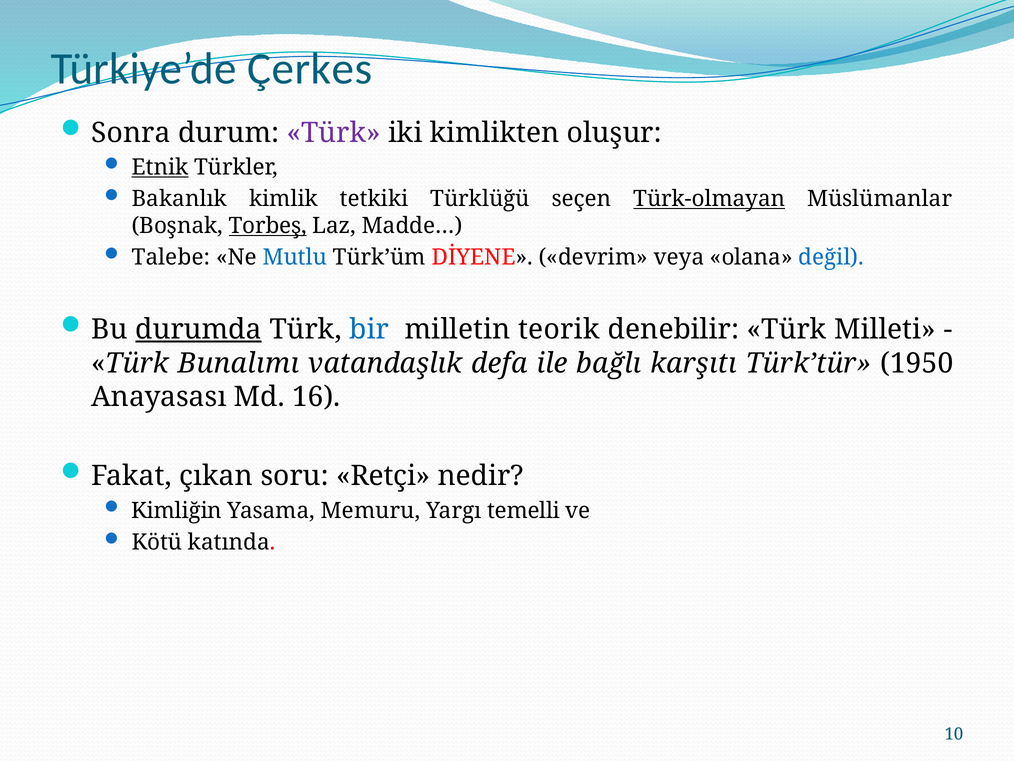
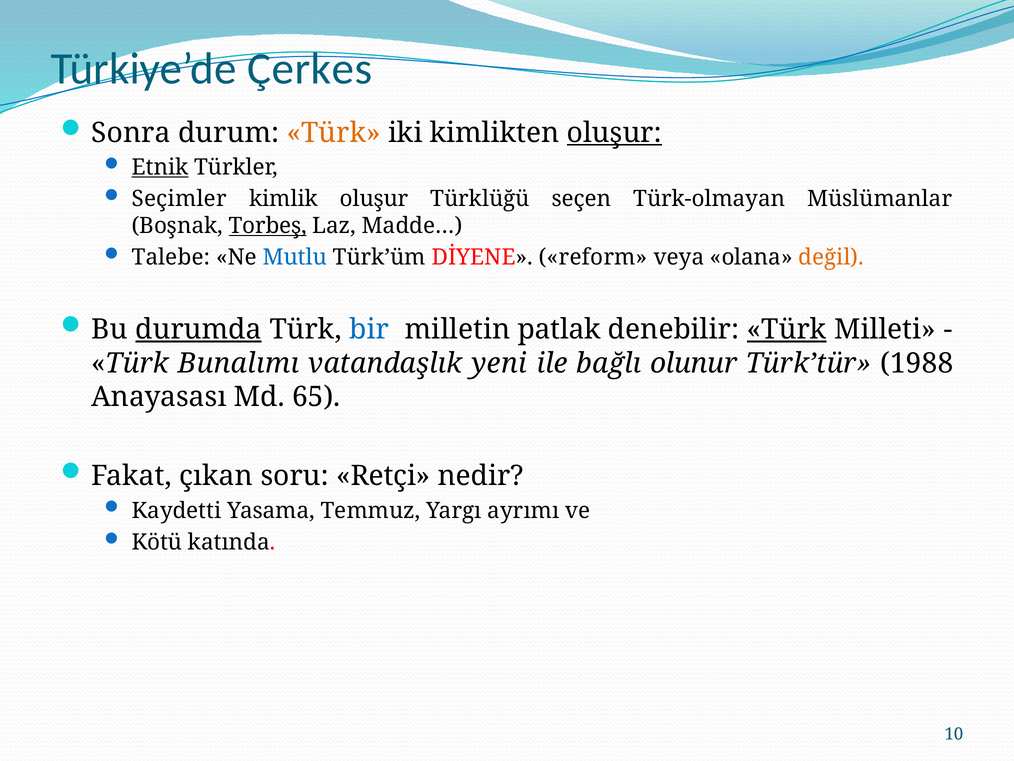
Türk at (334, 133) colour: purple -> orange
oluşur at (614, 133) underline: none -> present
Bakanlık: Bakanlık -> Seçimler
kimlik tetkiki: tetkiki -> oluşur
Türk-olmayan underline: present -> none
devrim: devrim -> reform
değil colour: blue -> orange
teorik: teorik -> patlak
Türk at (787, 329) underline: none -> present
defa: defa -> yeni
karşıtı: karşıtı -> olunur
1950: 1950 -> 1988
16: 16 -> 65
Kimliğin: Kimliğin -> Kaydetti
Memuru: Memuru -> Temmuz
temelli: temelli -> ayrımı
